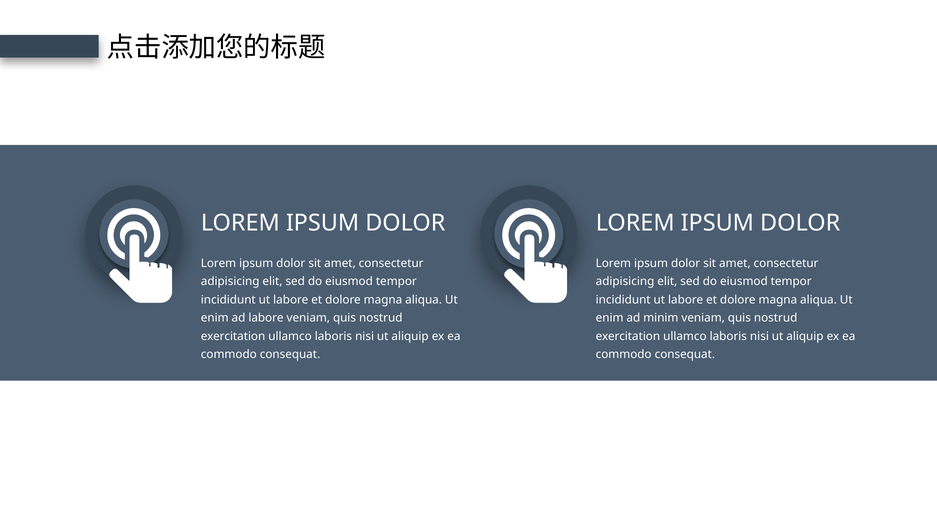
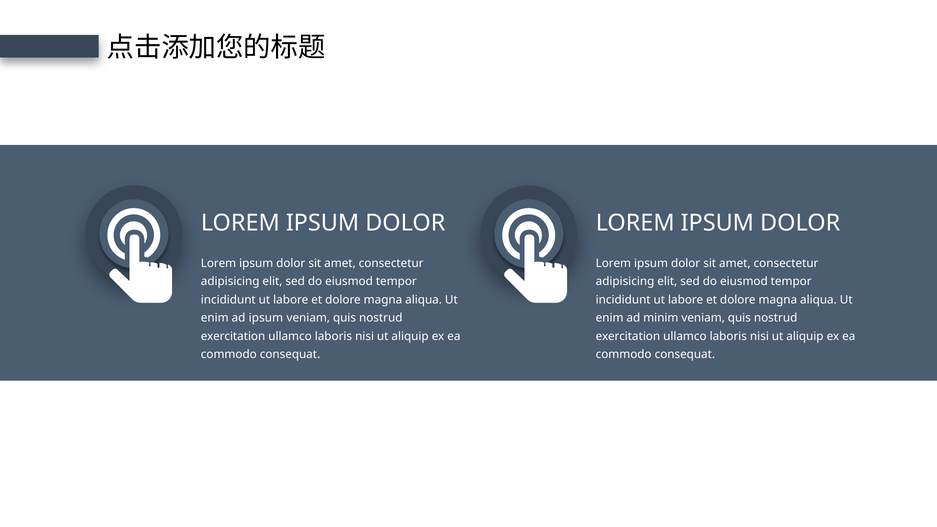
ad labore: labore -> ipsum
